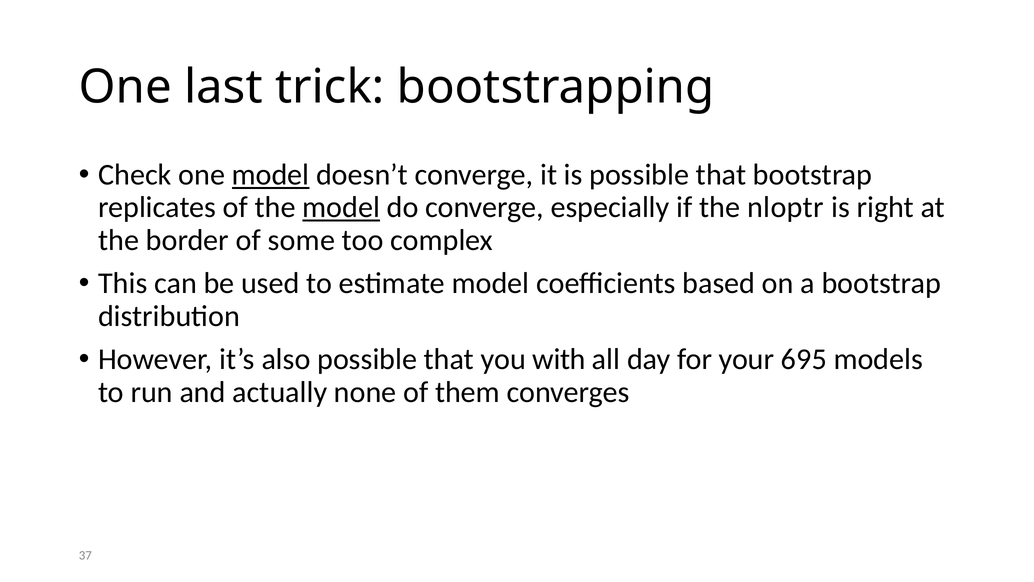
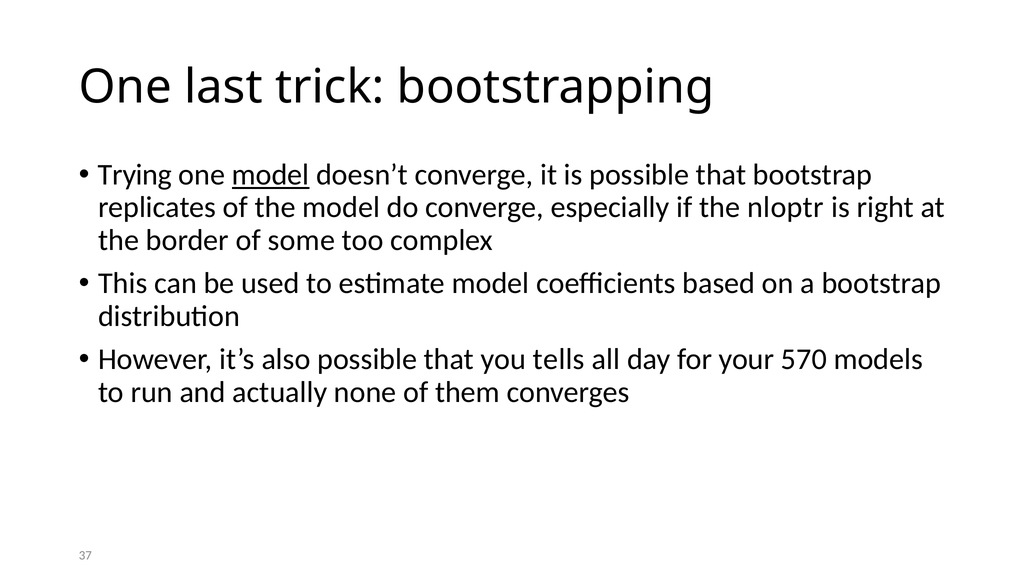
Check: Check -> Trying
model at (341, 207) underline: present -> none
with: with -> tells
695: 695 -> 570
